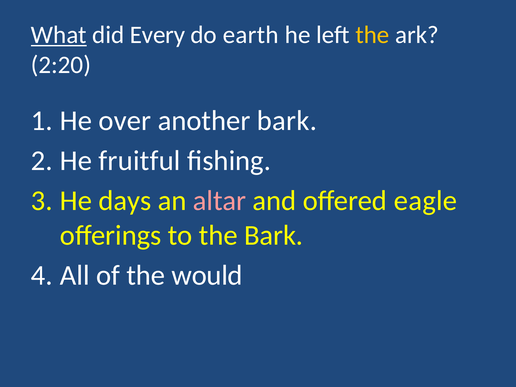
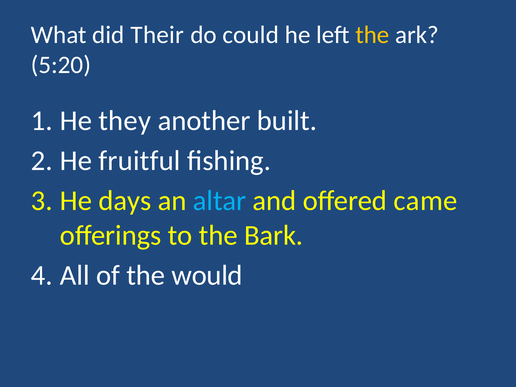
What underline: present -> none
Every: Every -> Their
earth: earth -> could
2:20: 2:20 -> 5:20
over: over -> they
another bark: bark -> built
altar colour: pink -> light blue
eagle: eagle -> came
